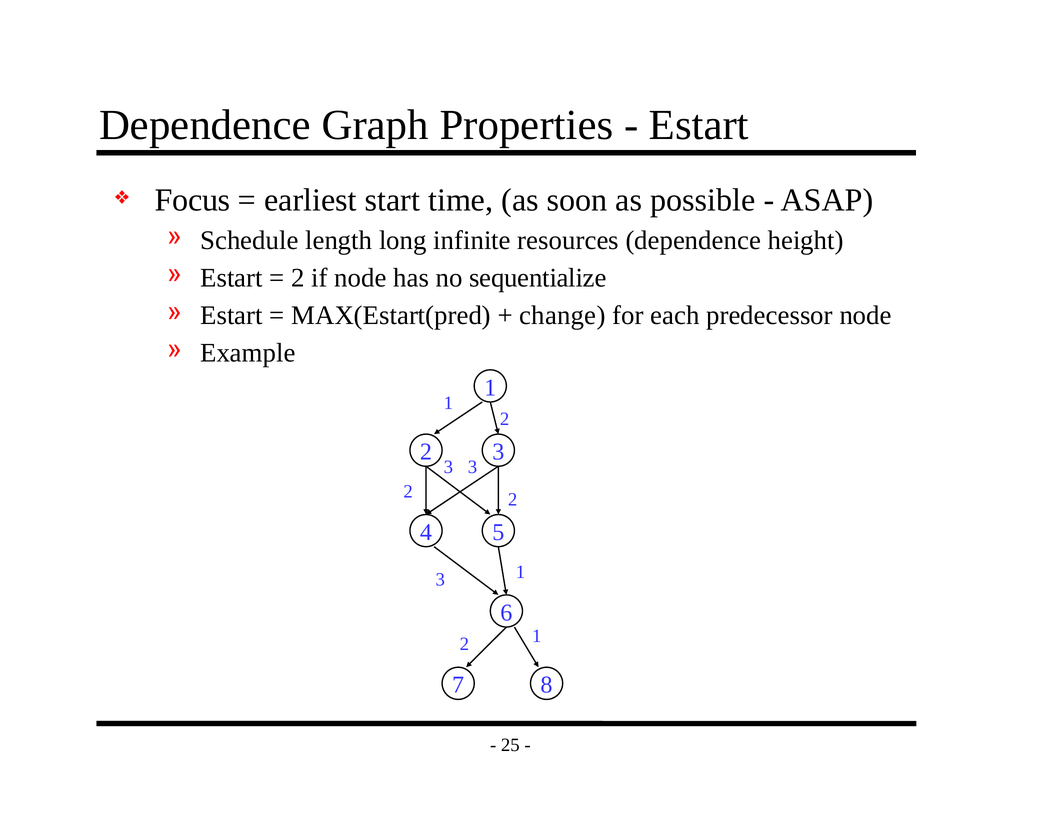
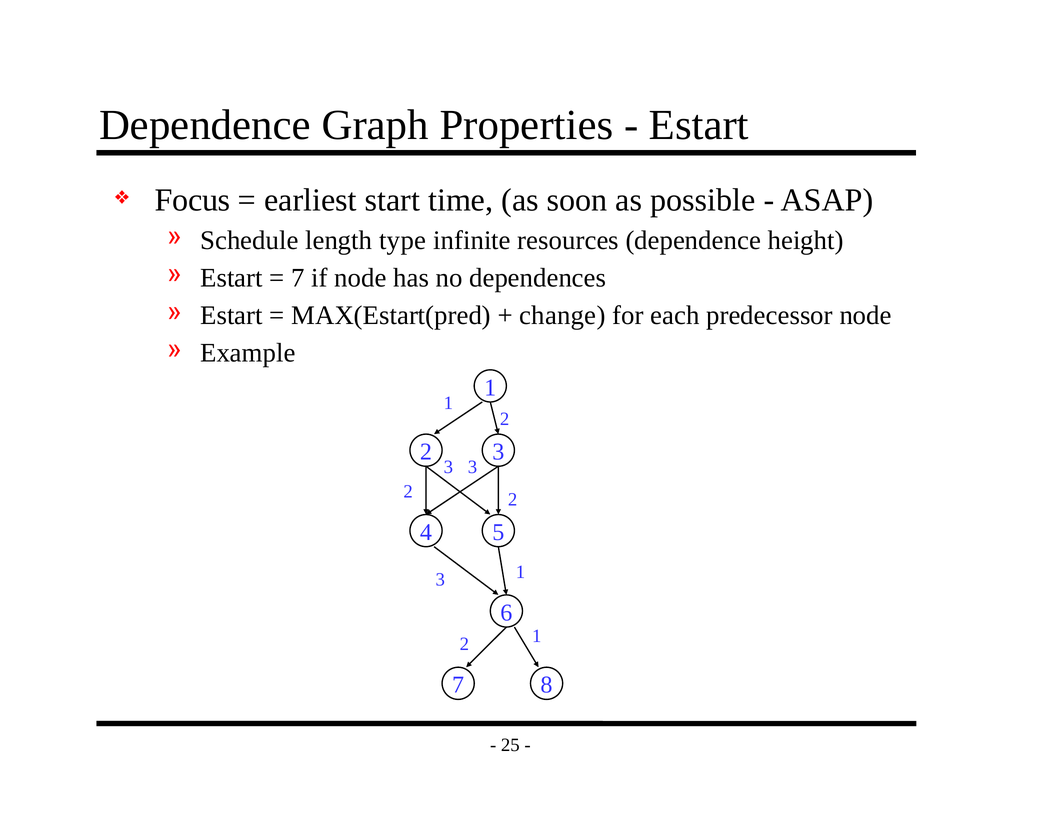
long: long -> type
2 at (298, 278): 2 -> 7
sequentialize: sequentialize -> dependences
